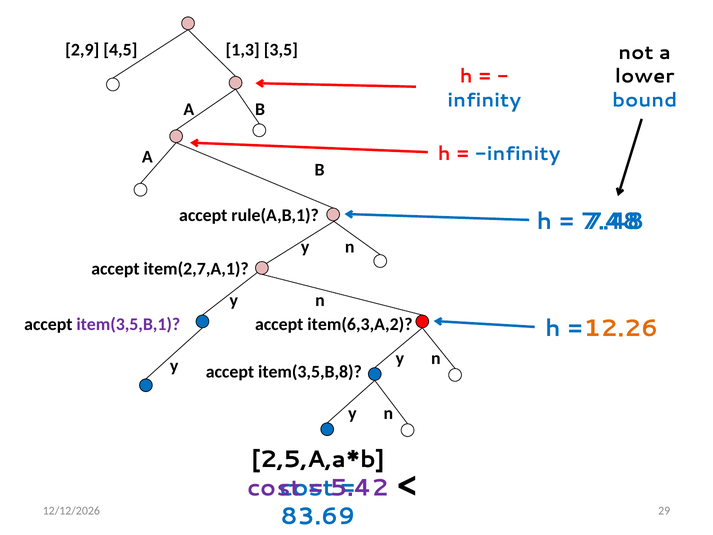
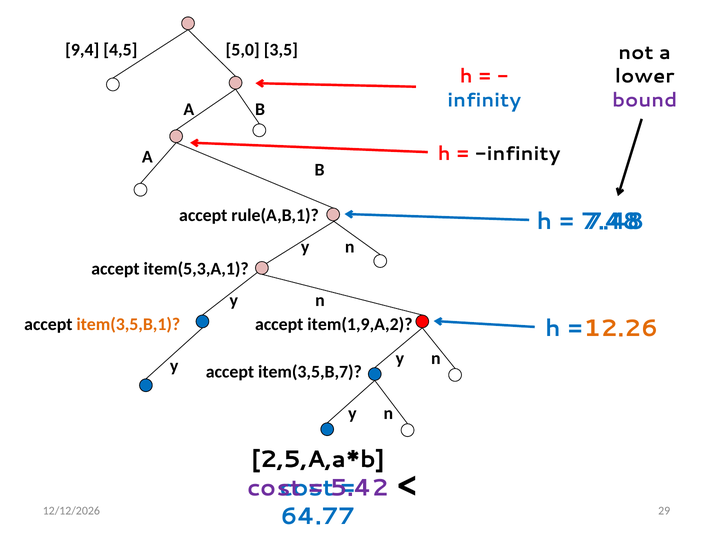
2,9: 2,9 -> 9,4
1,3: 1,3 -> 5,0
bound colour: blue -> purple
infinity at (518, 153) colour: blue -> black
item(2,7,A,1: item(2,7,A,1 -> item(5,3,A,1
item(3,5,B,1 colour: purple -> orange
item(6,3,A,2: item(6,3,A,2 -> item(1,9,A,2
item(3,5,B,8: item(3,5,B,8 -> item(3,5,B,7
83.69: 83.69 -> 64.77
